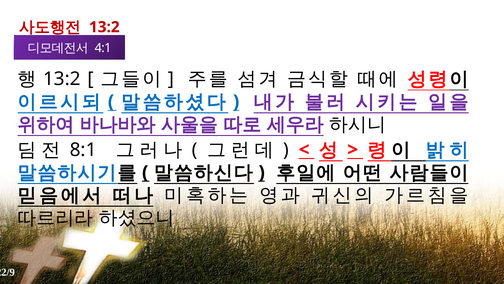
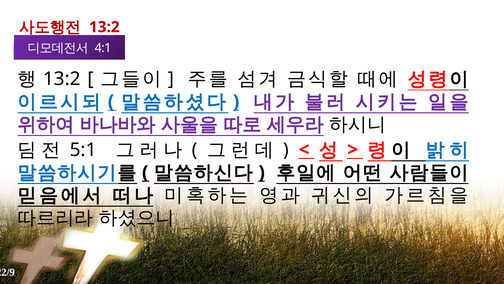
8:1: 8:1 -> 5:1
